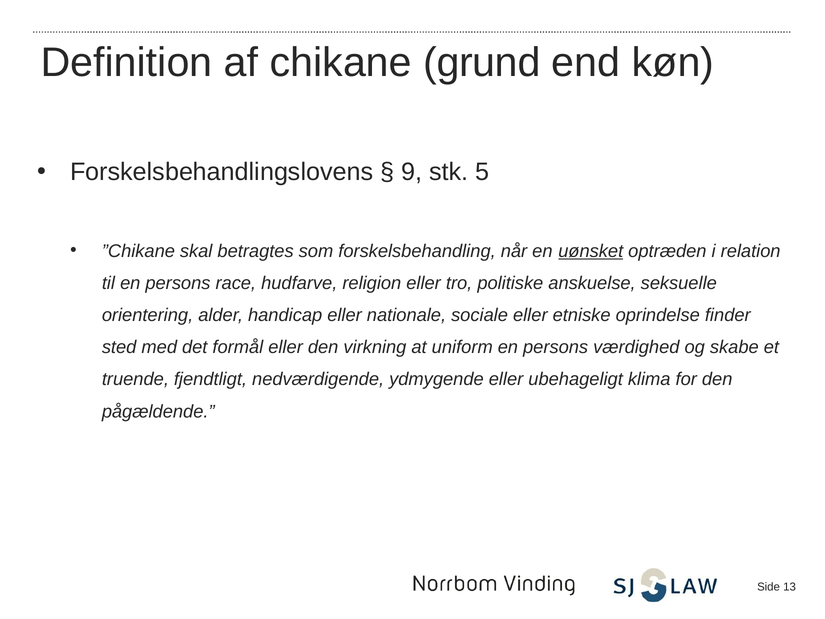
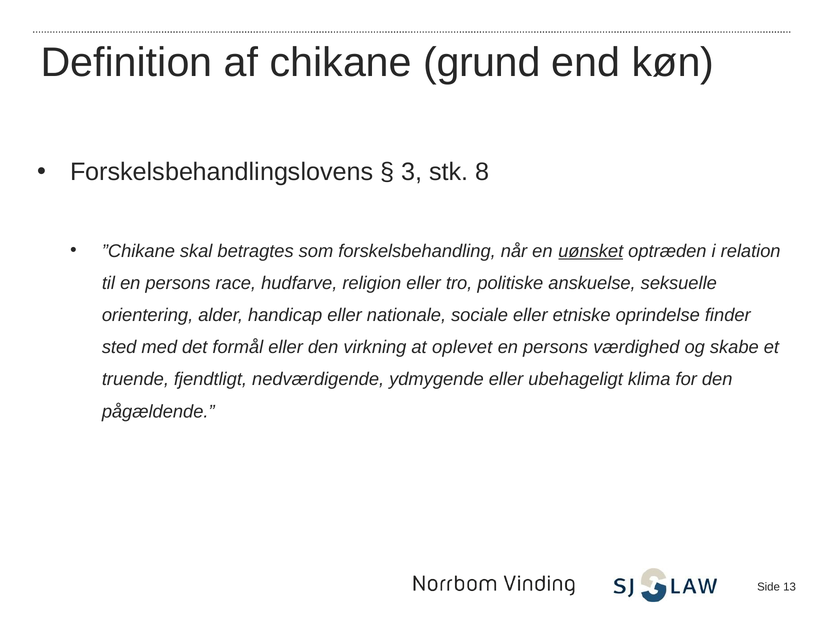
9: 9 -> 3
5: 5 -> 8
uniform: uniform -> oplevet
